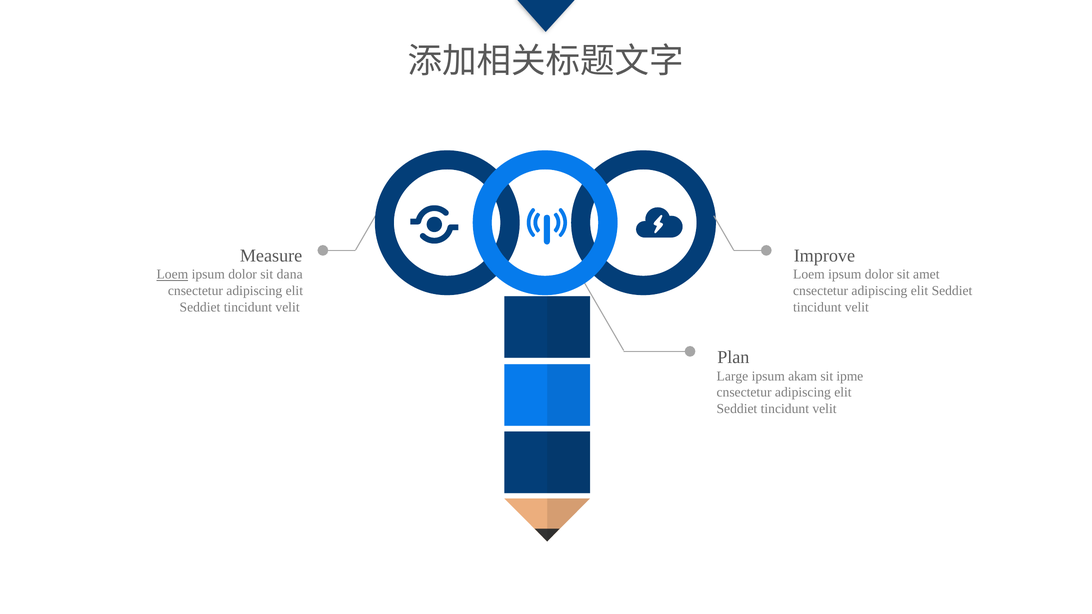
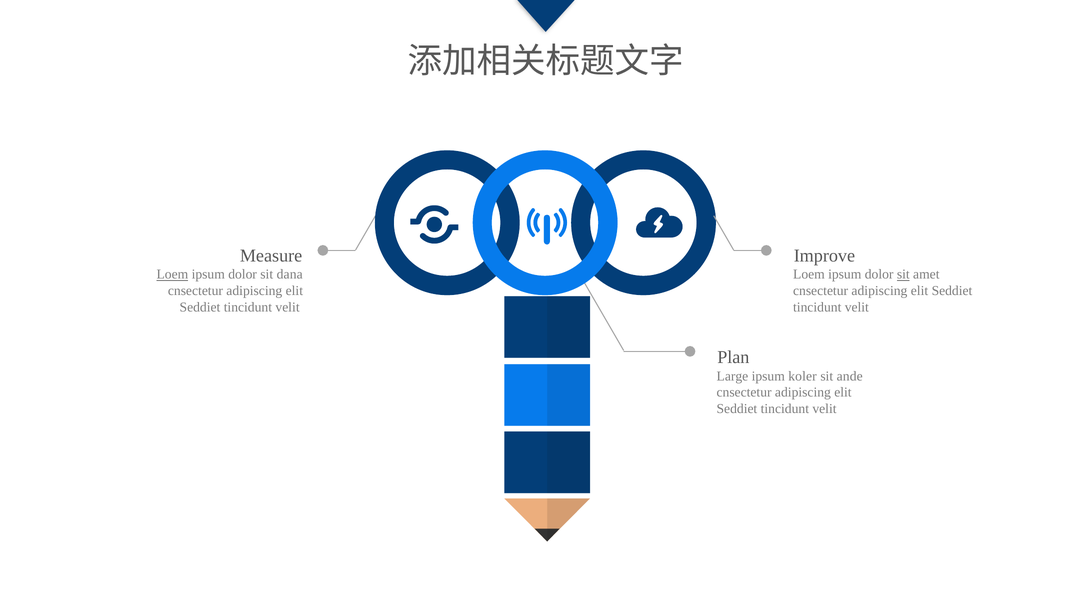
sit at (903, 275) underline: none -> present
akam: akam -> koler
ipme: ipme -> ande
